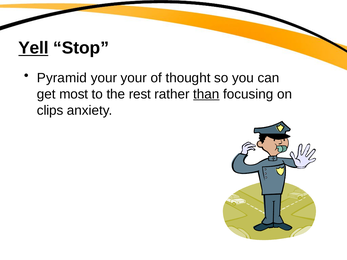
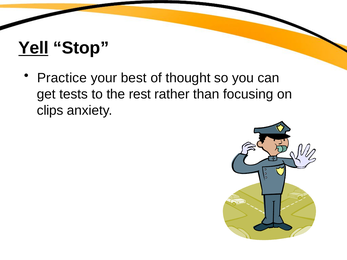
Pyramid: Pyramid -> Practice
your your: your -> best
most: most -> tests
than underline: present -> none
